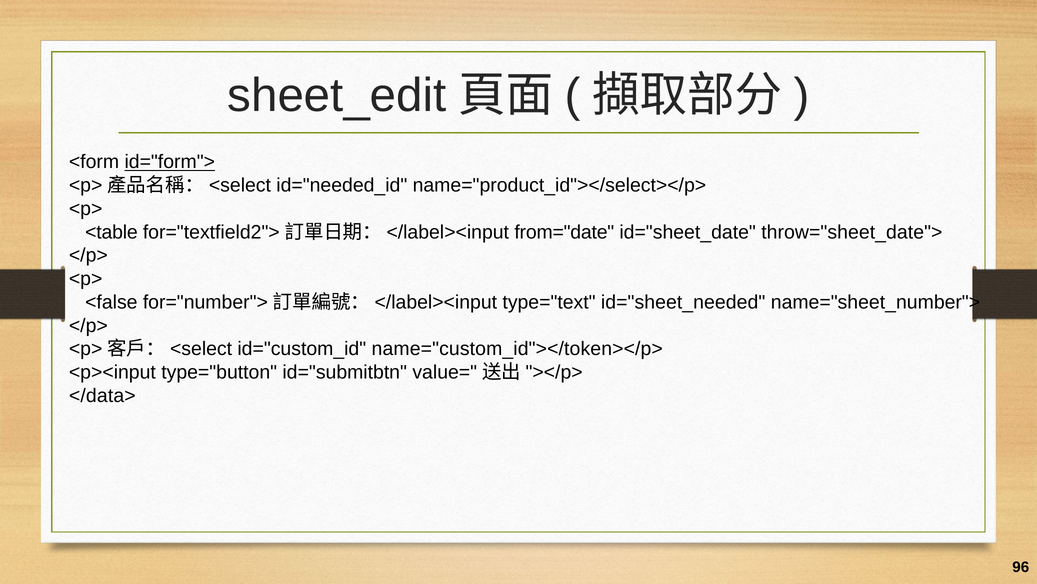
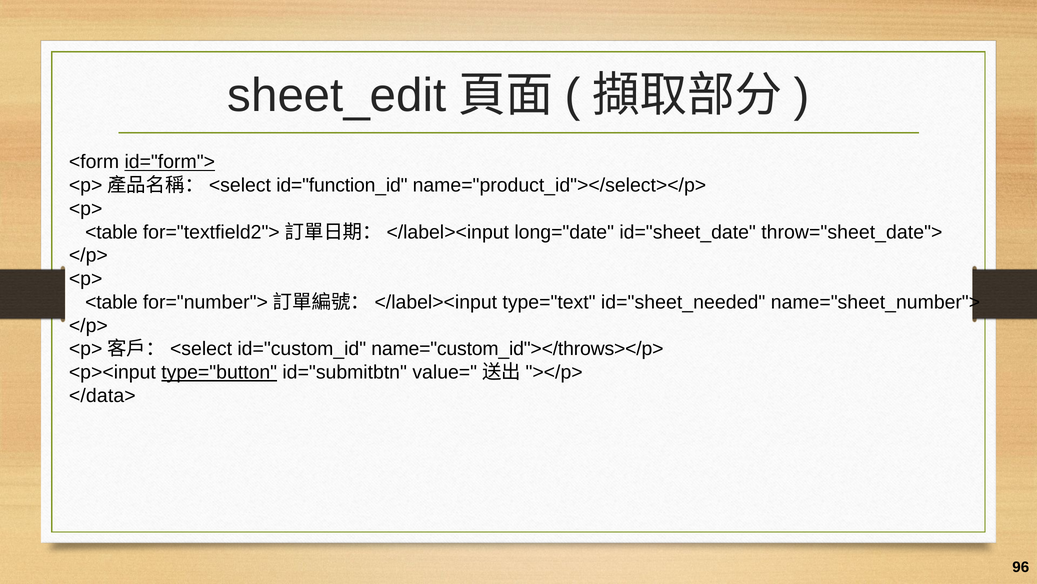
id="needed_id: id="needed_id -> id="function_id
from="date: from="date -> long="date
<false at (111, 302): <false -> <table
name="custom_id"></token></p>: name="custom_id"></token></p> -> name="custom_id"></throws></p>
type="button underline: none -> present
